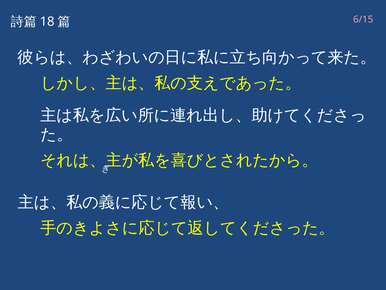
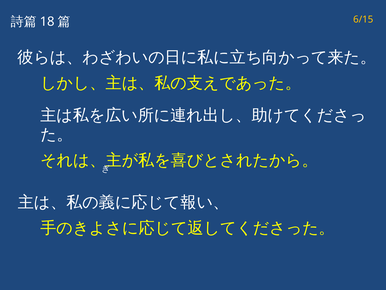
6/15 colour: pink -> yellow
